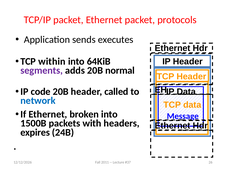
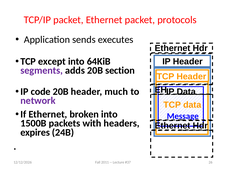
within: within -> except
normal: normal -> section
called: called -> much
network colour: blue -> purple
